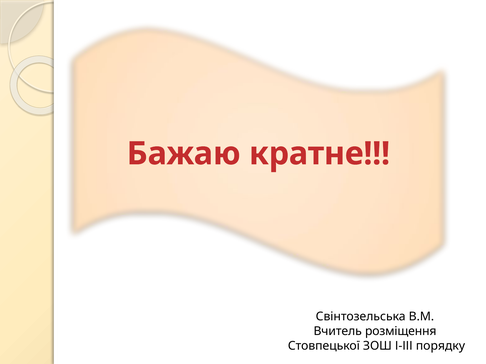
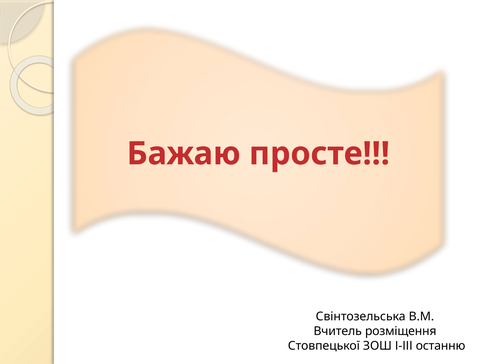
кратне: кратне -> просте
порядку: порядку -> останню
